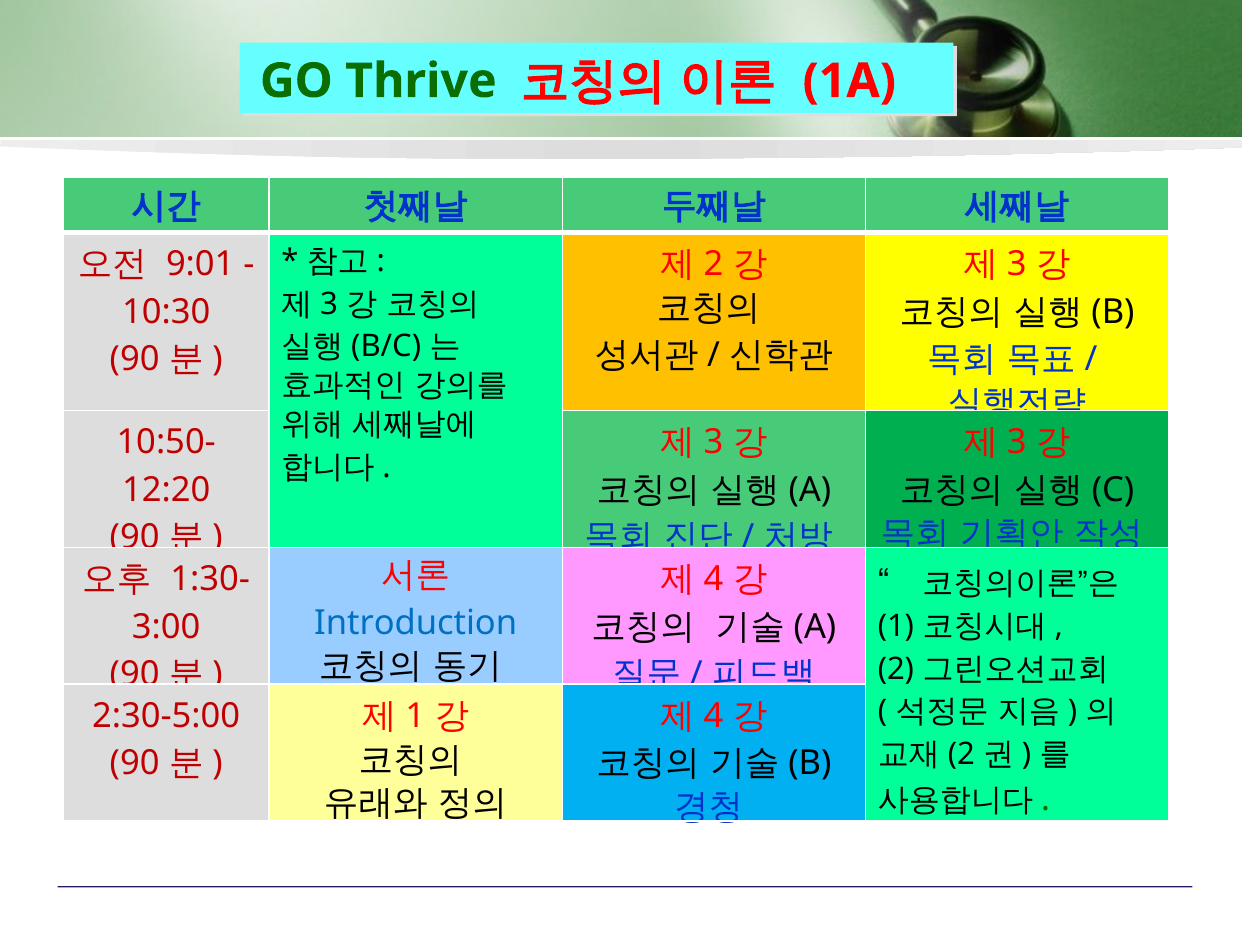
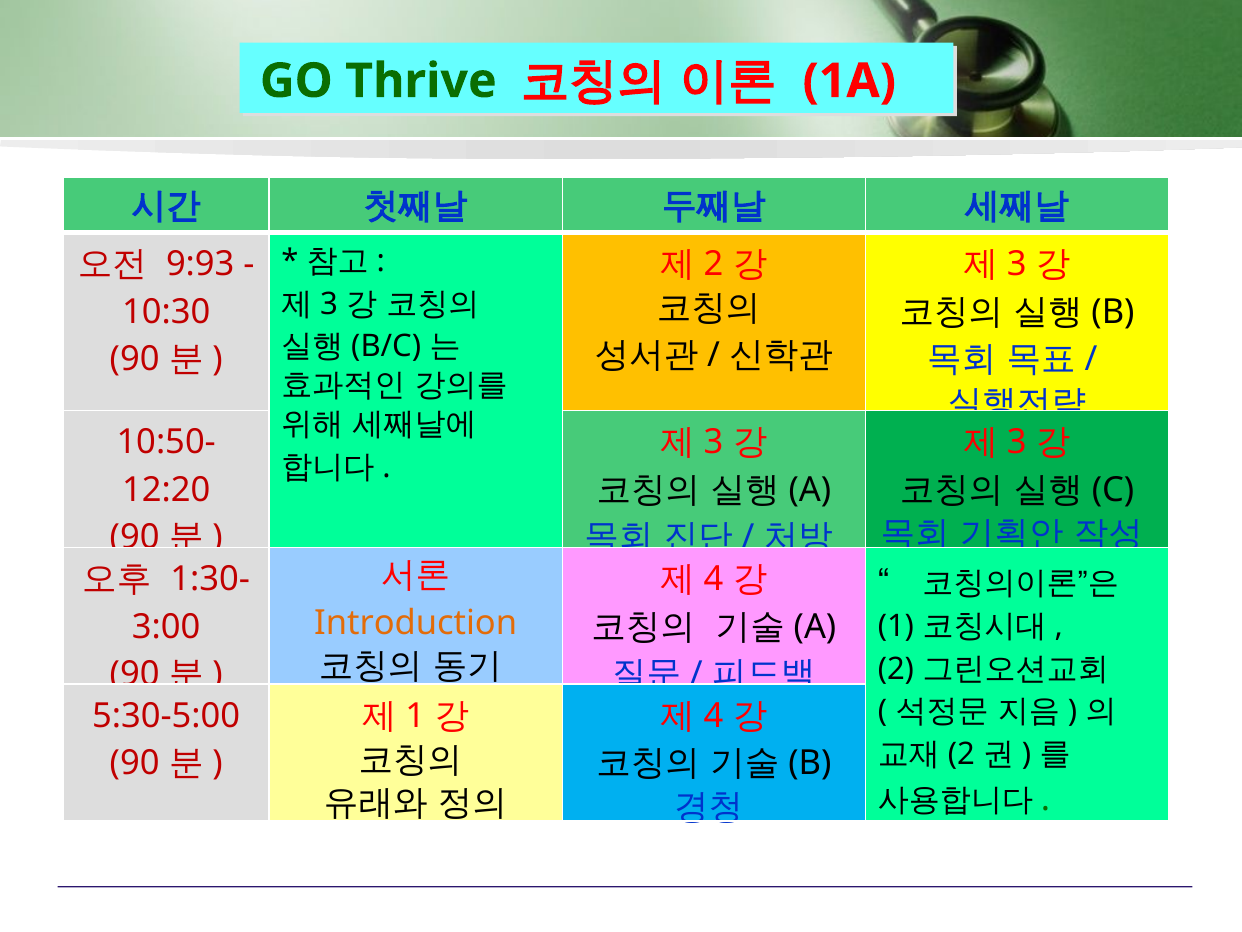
9:01: 9:01 -> 9:93
Introduction colour: blue -> orange
2:30-5:00: 2:30-5:00 -> 5:30-5:00
